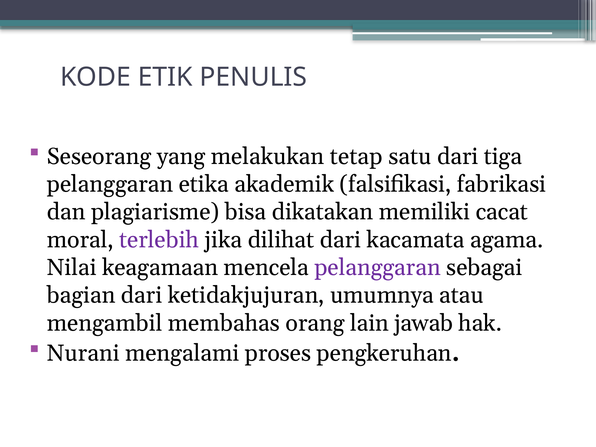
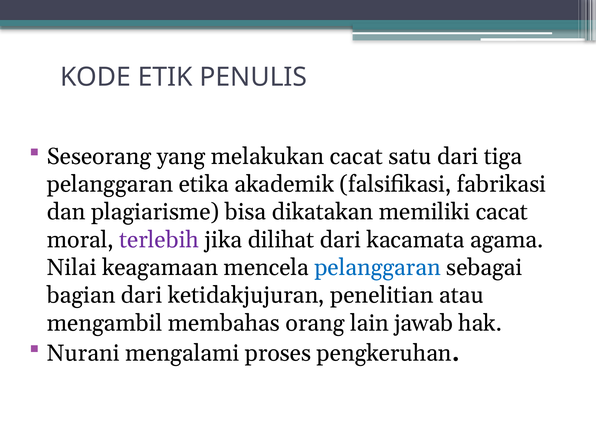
melakukan tetap: tetap -> cacat
pelanggaran at (378, 268) colour: purple -> blue
umumnya: umumnya -> penelitian
